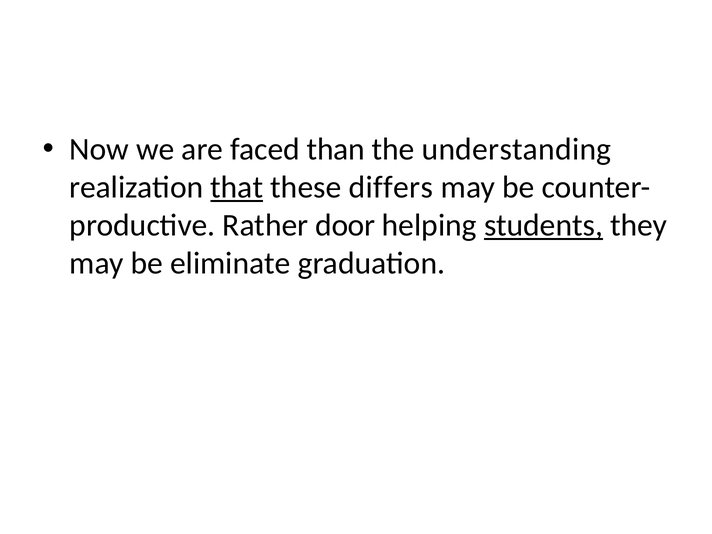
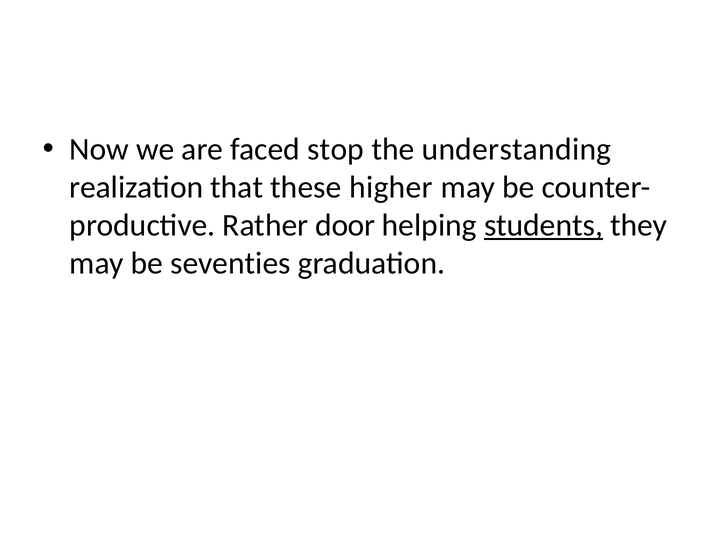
than: than -> stop
that underline: present -> none
differs: differs -> higher
eliminate: eliminate -> seventies
